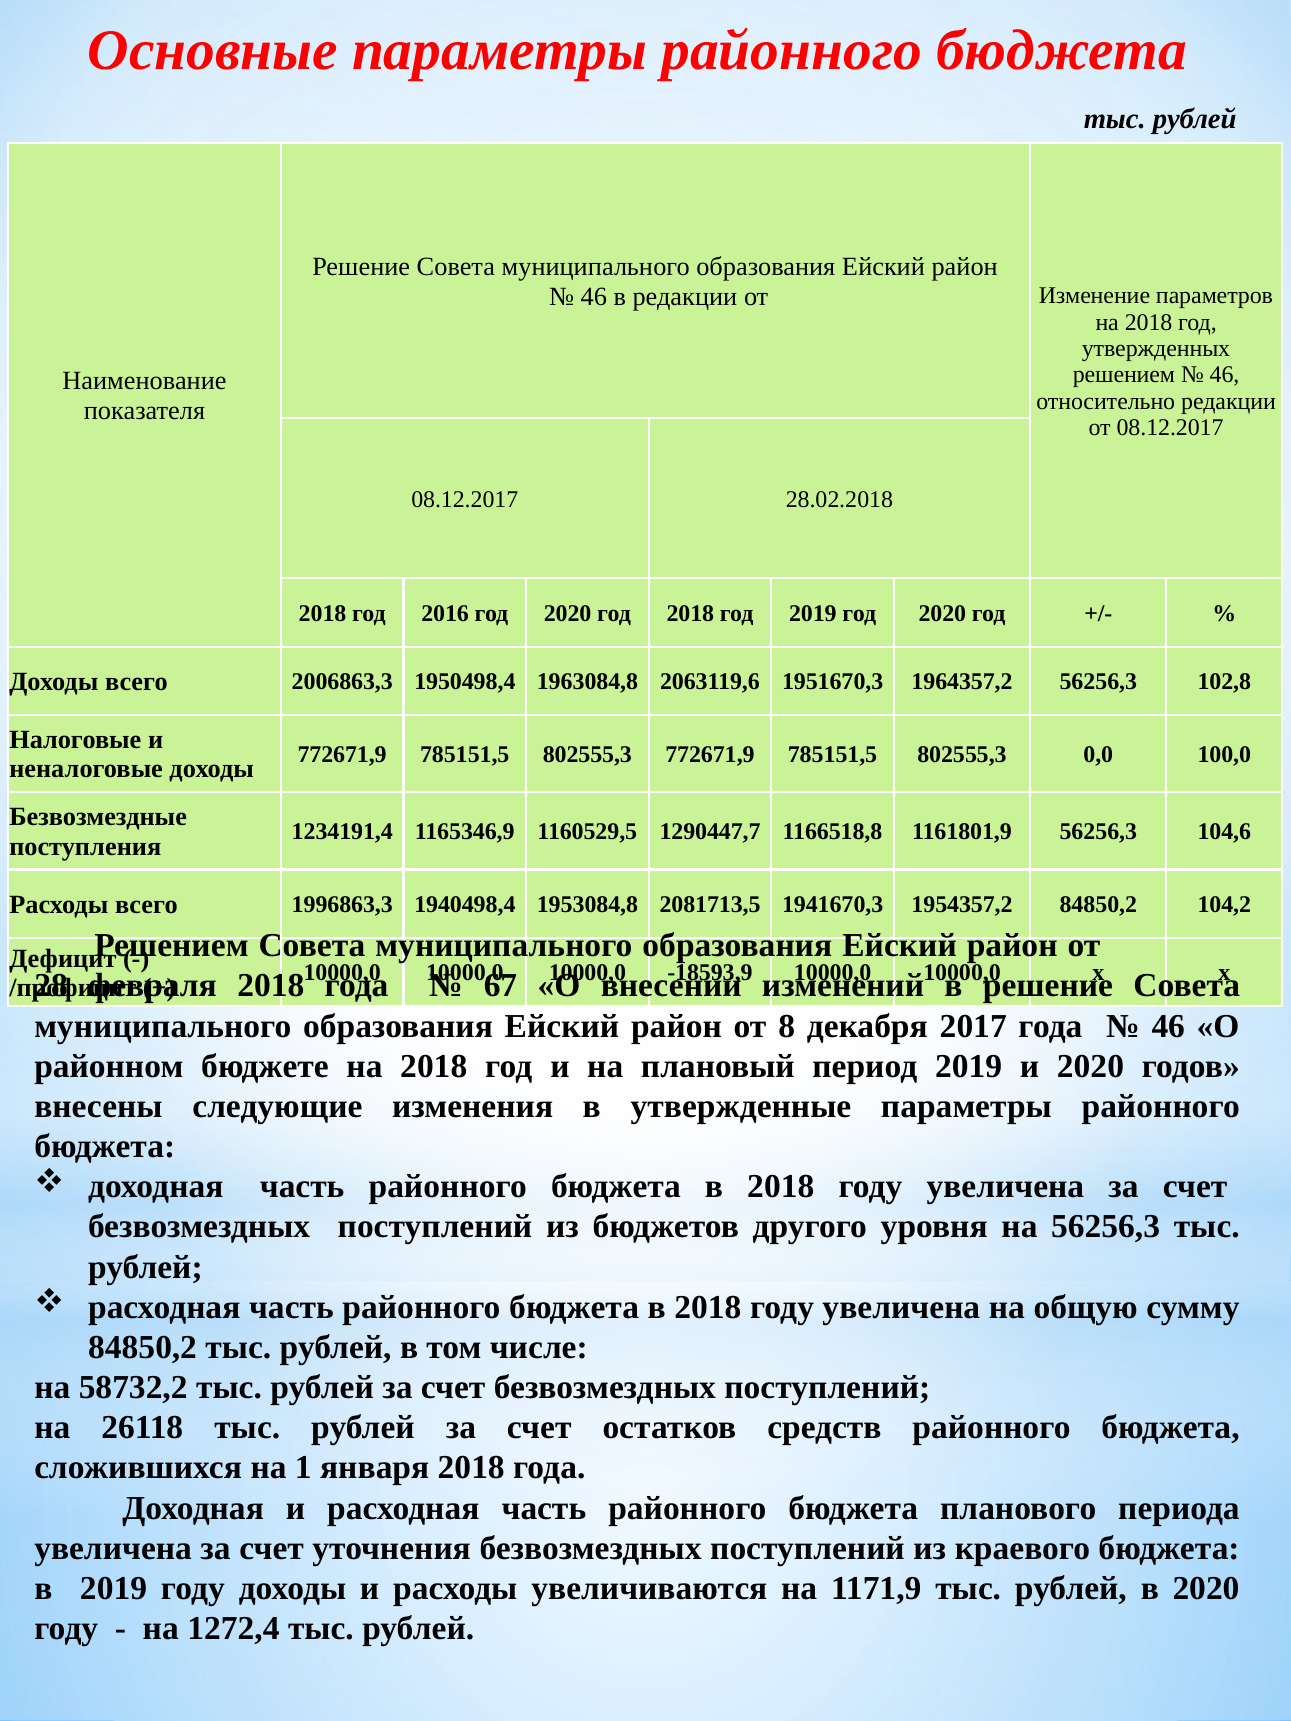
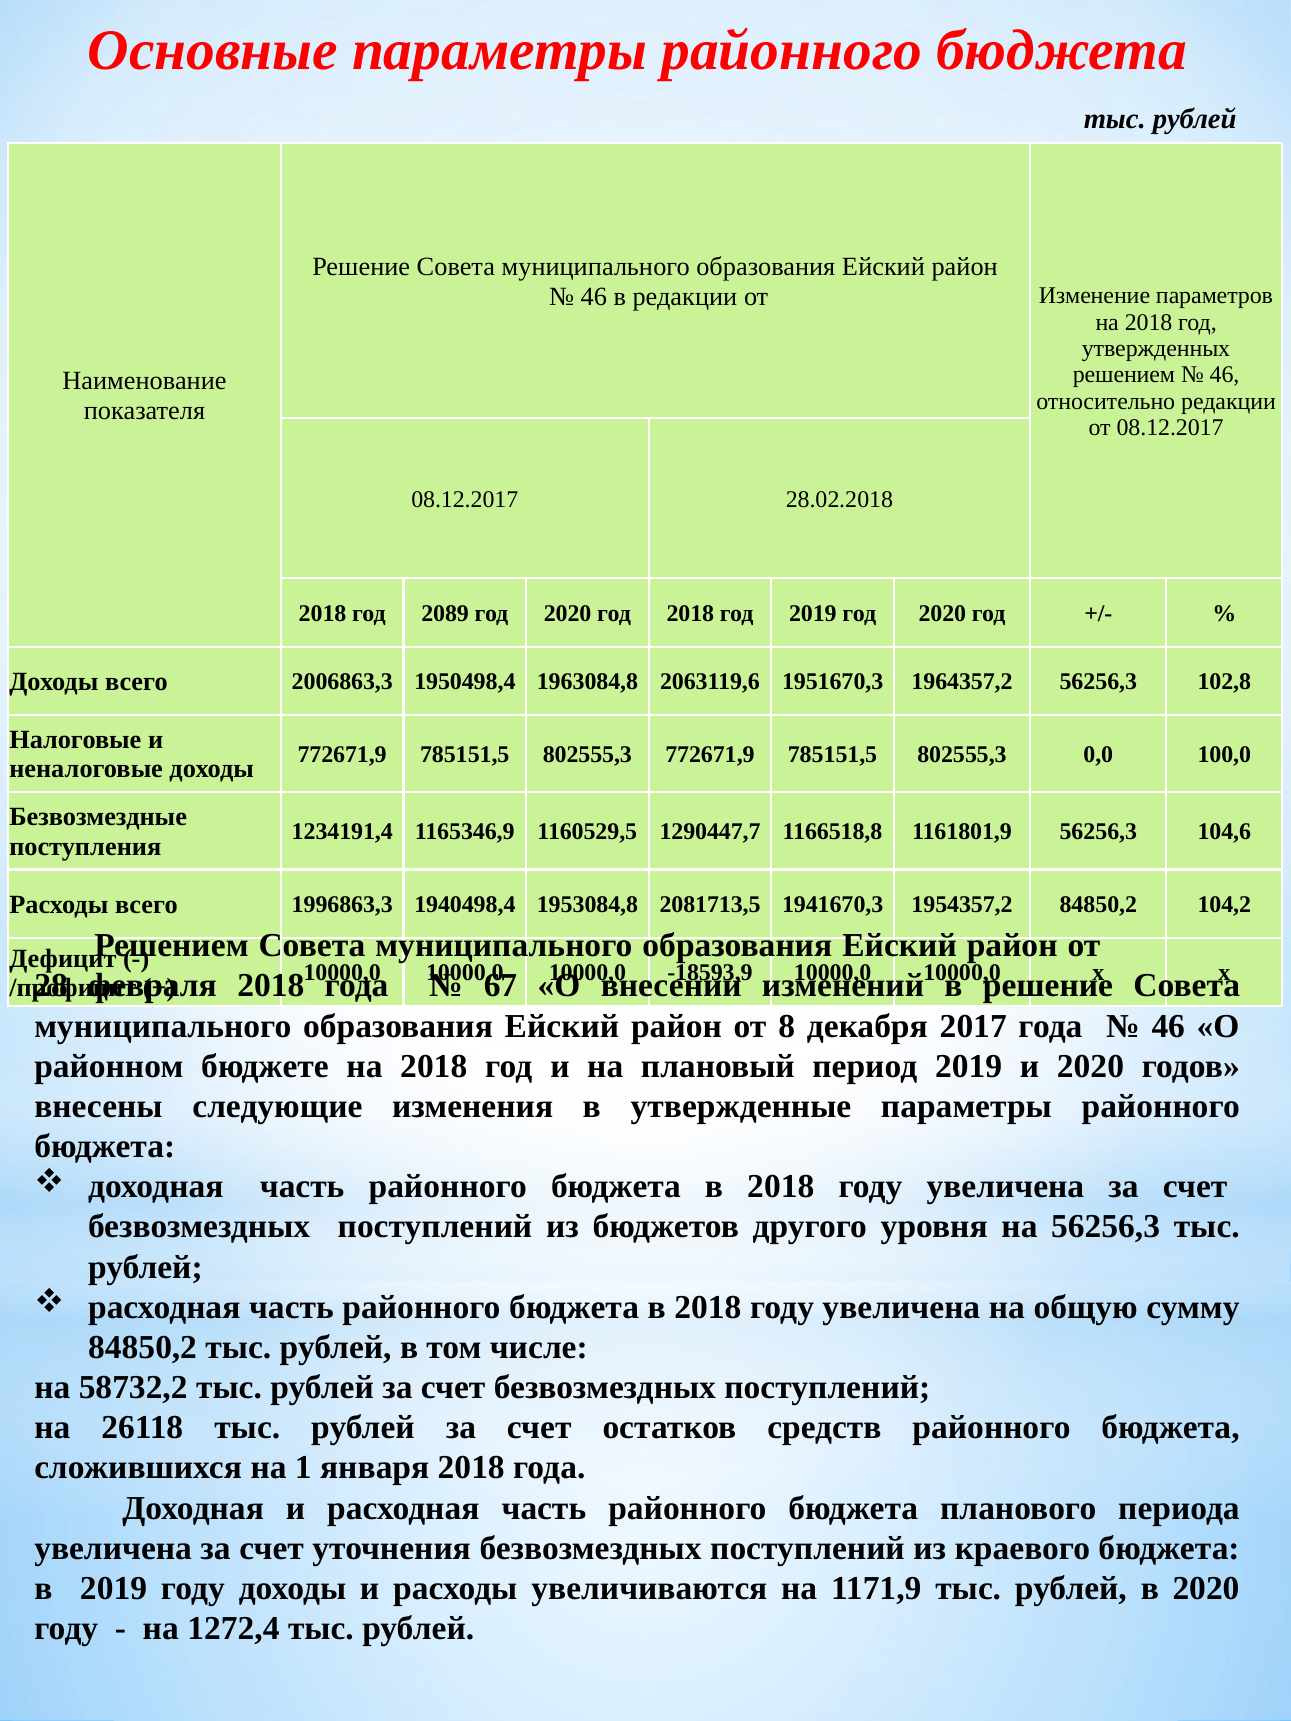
2016: 2016 -> 2089
